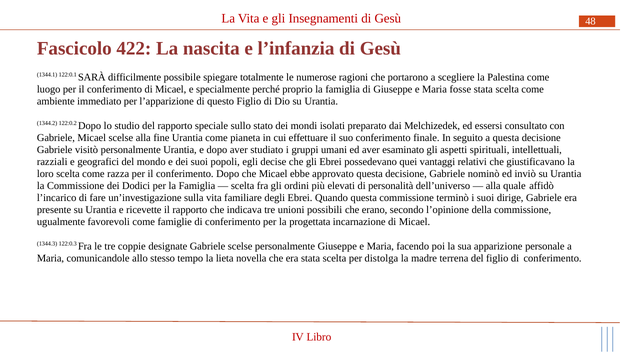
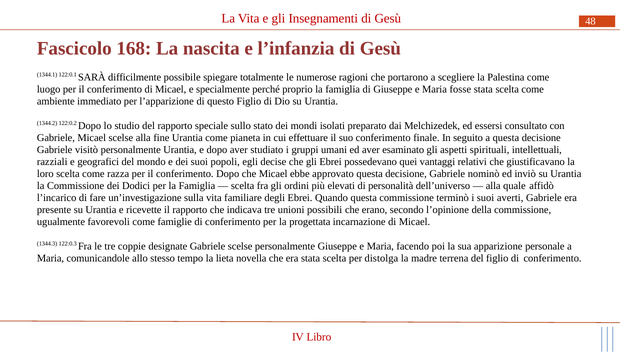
422: 422 -> 168
dirige: dirige -> averti
